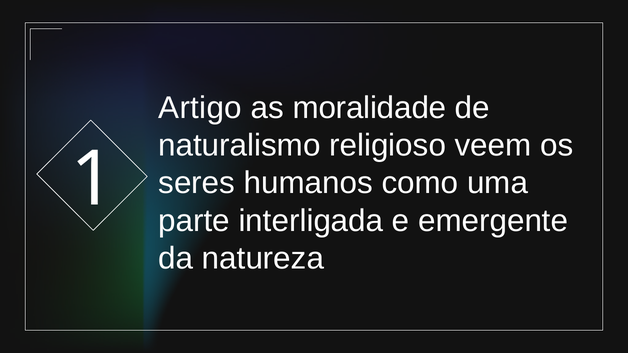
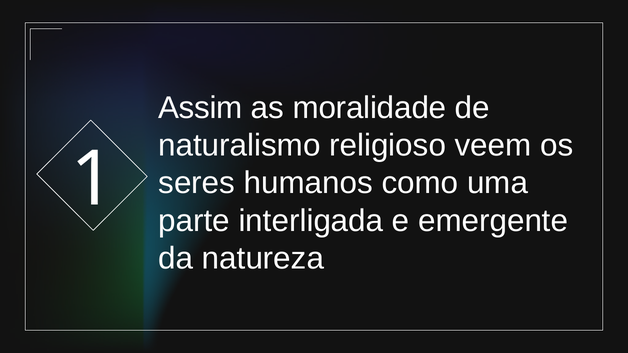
Artigo: Artigo -> Assim
